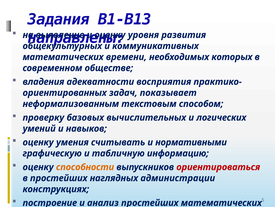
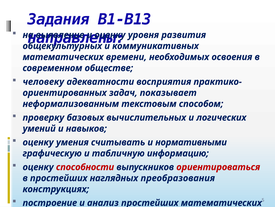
которых: которых -> освоения
владения: владения -> человеку
способности colour: orange -> red
администрации: администрации -> преобразования
